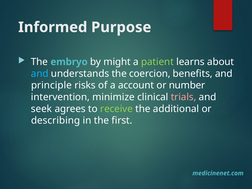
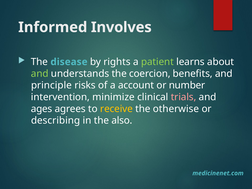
Purpose: Purpose -> Involves
embryo: embryo -> disease
might: might -> rights
and at (40, 74) colour: light blue -> light green
seek: seek -> ages
receive colour: light green -> yellow
additional: additional -> otherwise
first: first -> also
